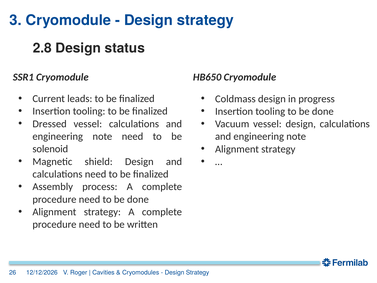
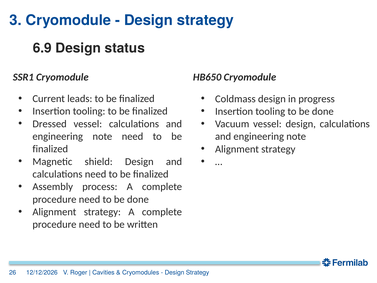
2.8: 2.8 -> 6.9
solenoid at (50, 149): solenoid -> finalized
